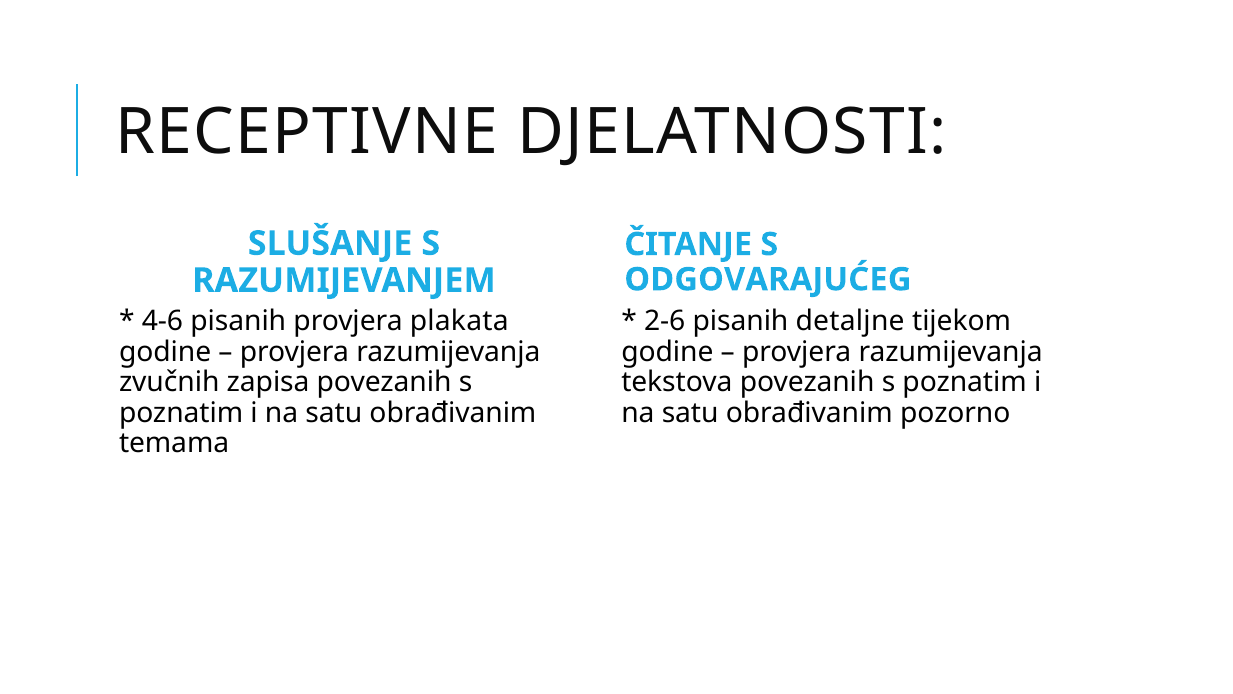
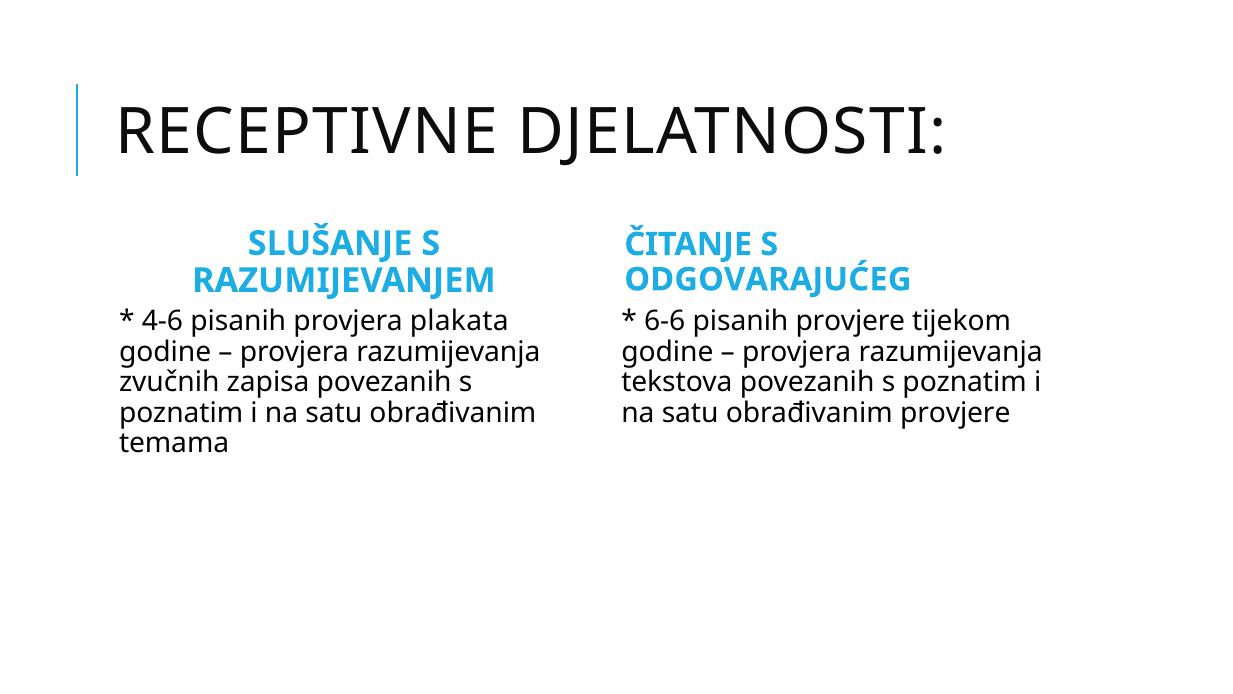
2-6: 2-6 -> 6-6
pisanih detaljne: detaljne -> provjere
obrađivanim pozorno: pozorno -> provjere
